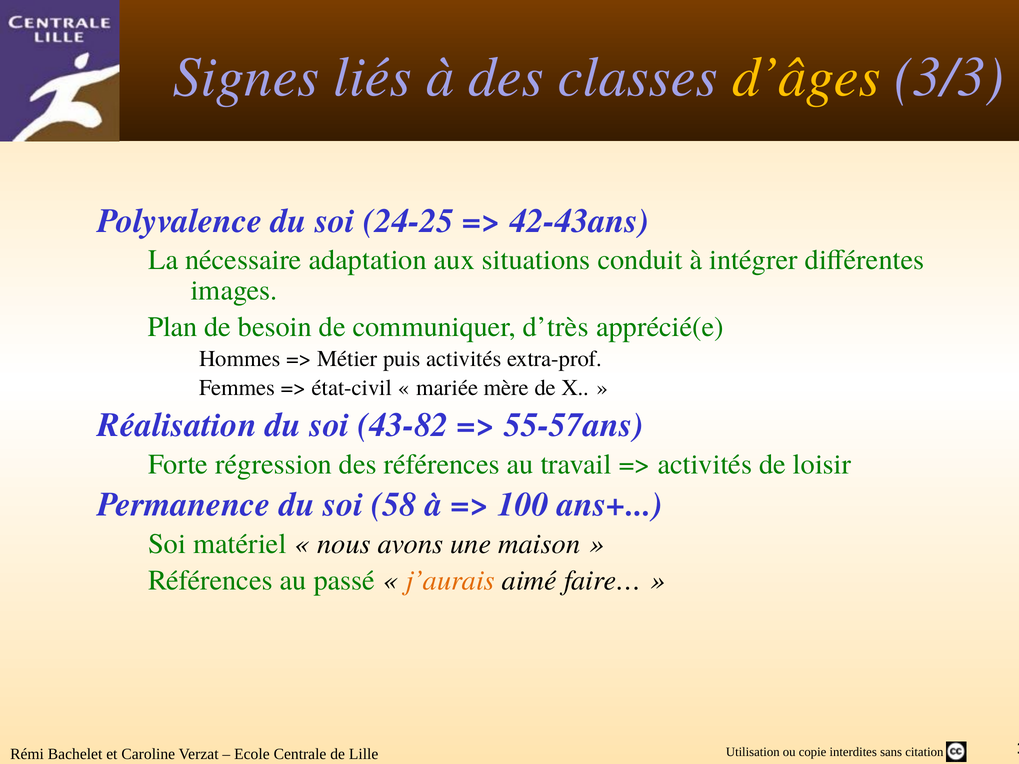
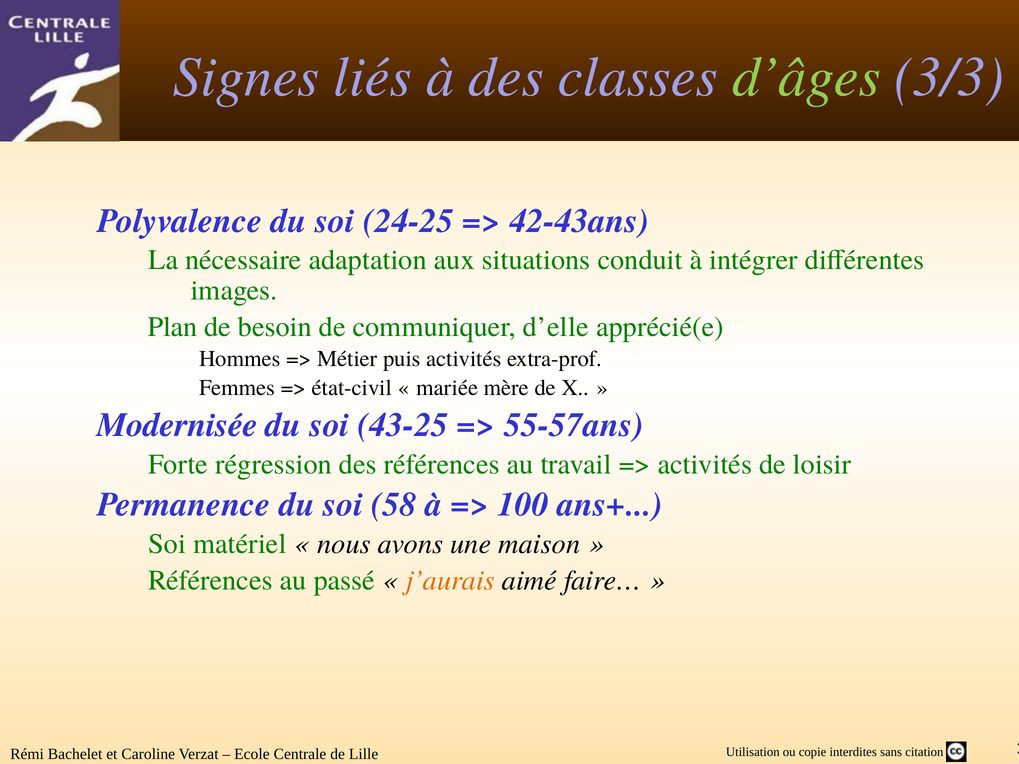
d’âges colour: yellow -> light green
d’très: d’très -> d’elle
Réalisation: Réalisation -> Modernisée
43-82: 43-82 -> 43-25
